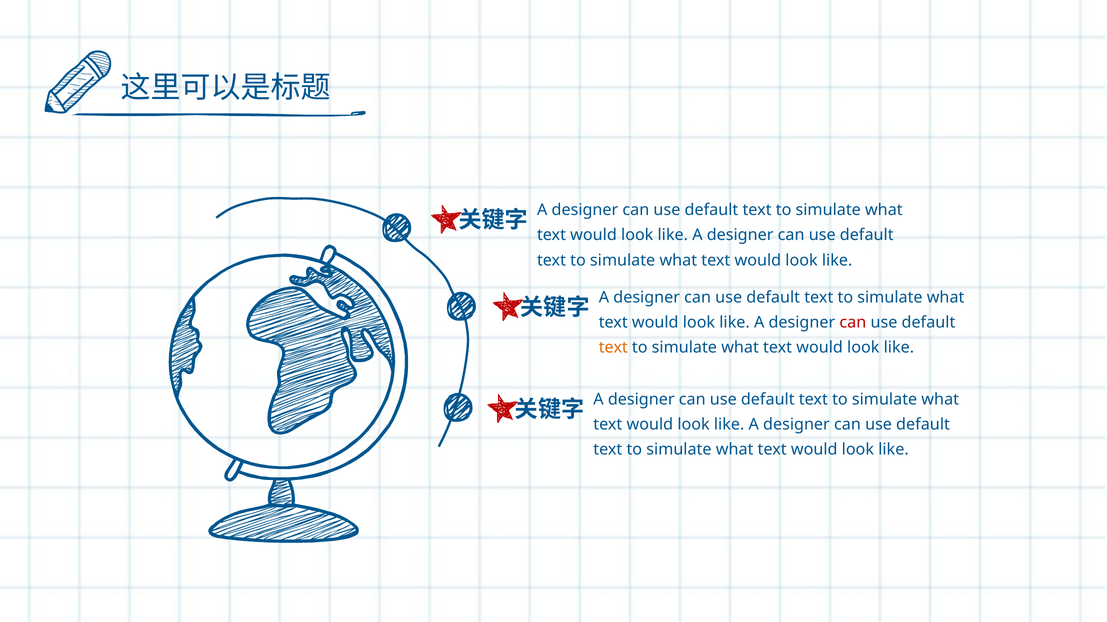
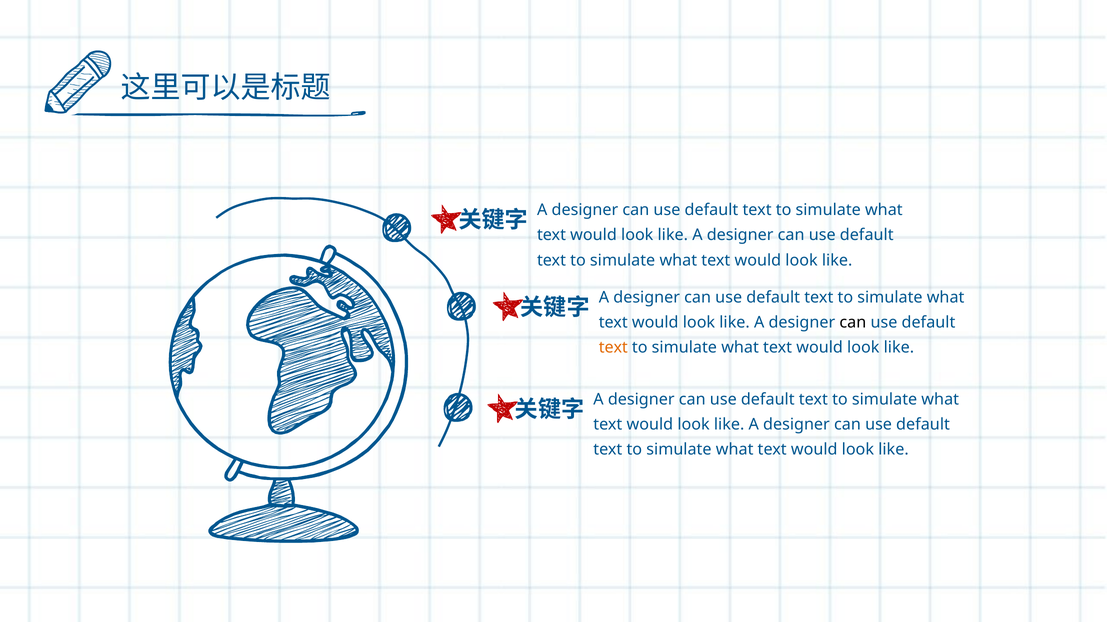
can at (853, 323) colour: red -> black
